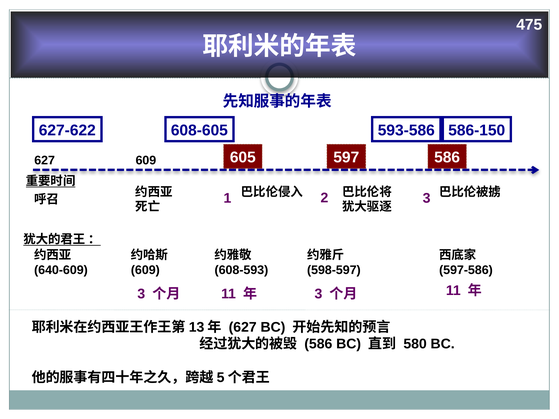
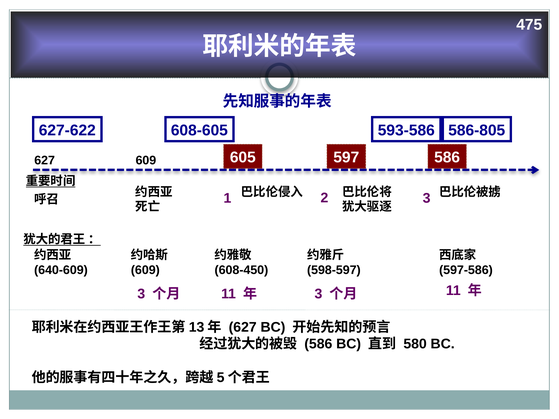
586-150: 586-150 -> 586-805
608-593: 608-593 -> 608-450
